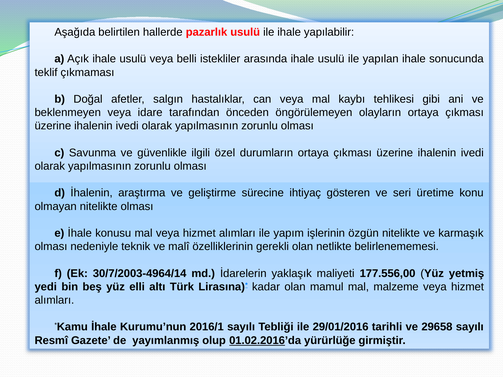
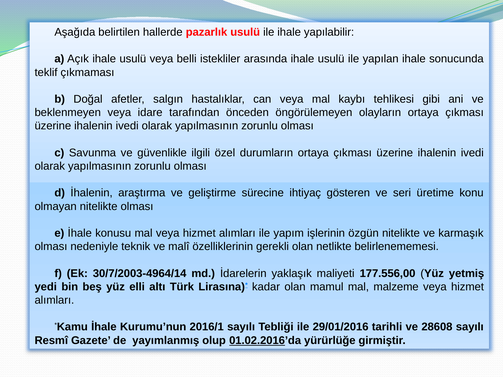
29658: 29658 -> 28608
